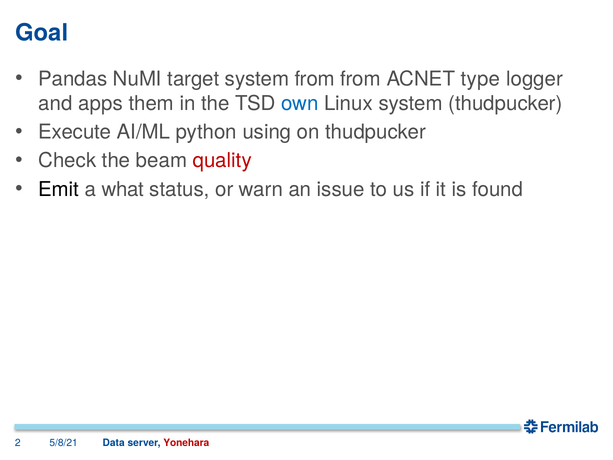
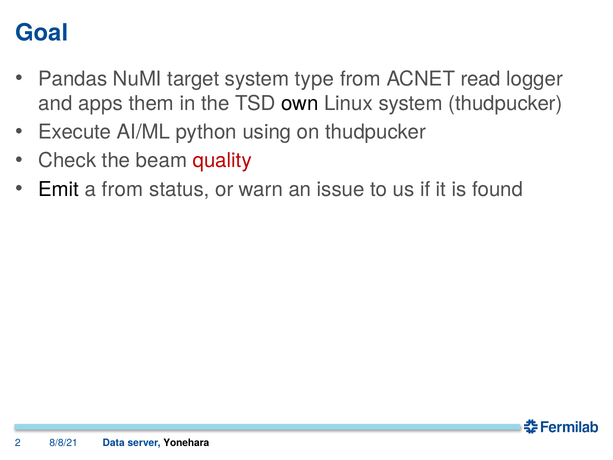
system from: from -> type
type: type -> read
own colour: blue -> black
a what: what -> from
5/8/21: 5/8/21 -> 8/8/21
Yonehara colour: red -> black
